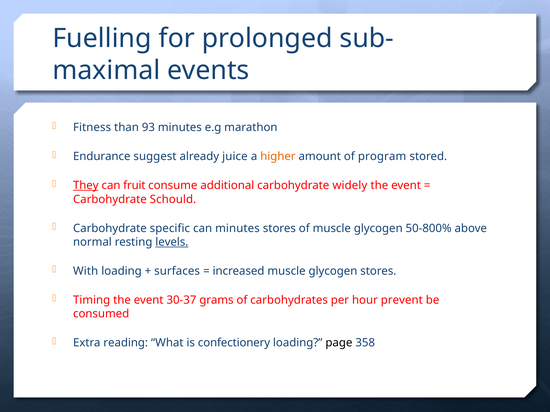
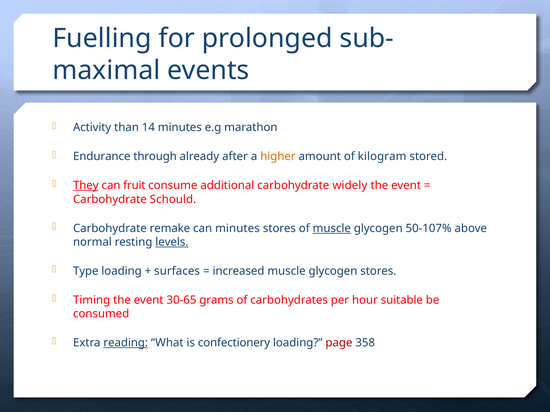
Fitness: Fitness -> Activity
93: 93 -> 14
suggest: suggest -> through
juice: juice -> after
program: program -> kilogram
specific: specific -> remake
muscle at (332, 229) underline: none -> present
50-800%: 50-800% -> 50-107%
With: With -> Type
30-37: 30-37 -> 30-65
prevent: prevent -> suitable
reading underline: none -> present
page colour: black -> red
